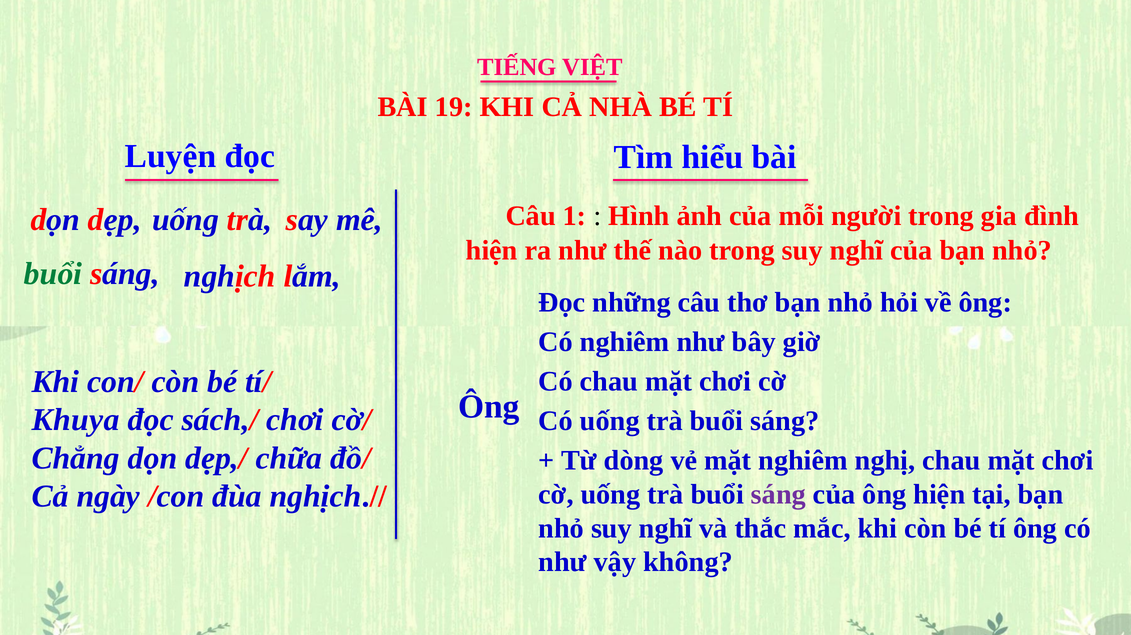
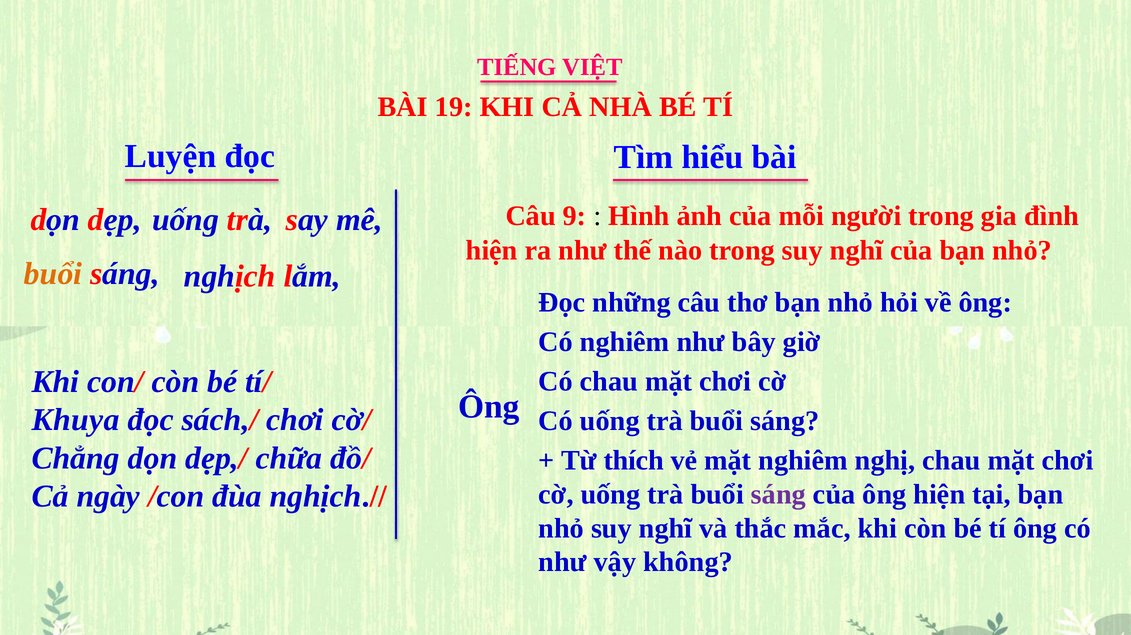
1: 1 -> 9
buổi at (53, 274) colour: green -> orange
dòng: dòng -> thích
